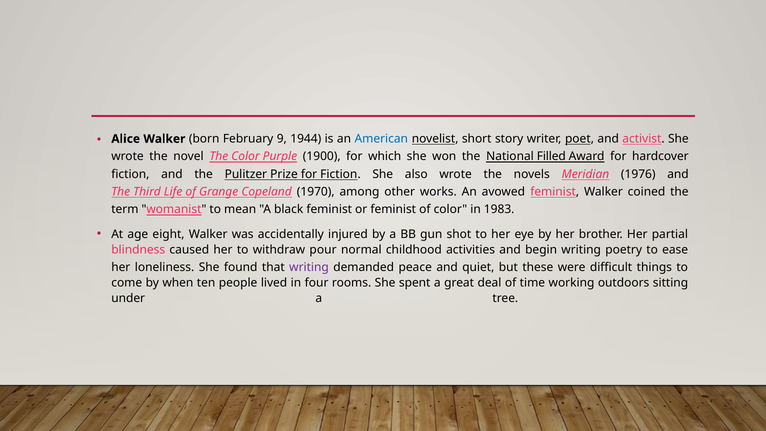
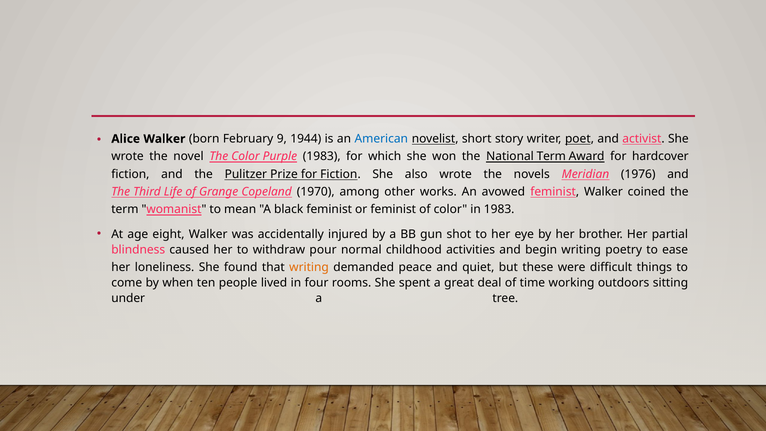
Purple 1900: 1900 -> 1983
National Filled: Filled -> Term
writing at (309, 267) colour: purple -> orange
